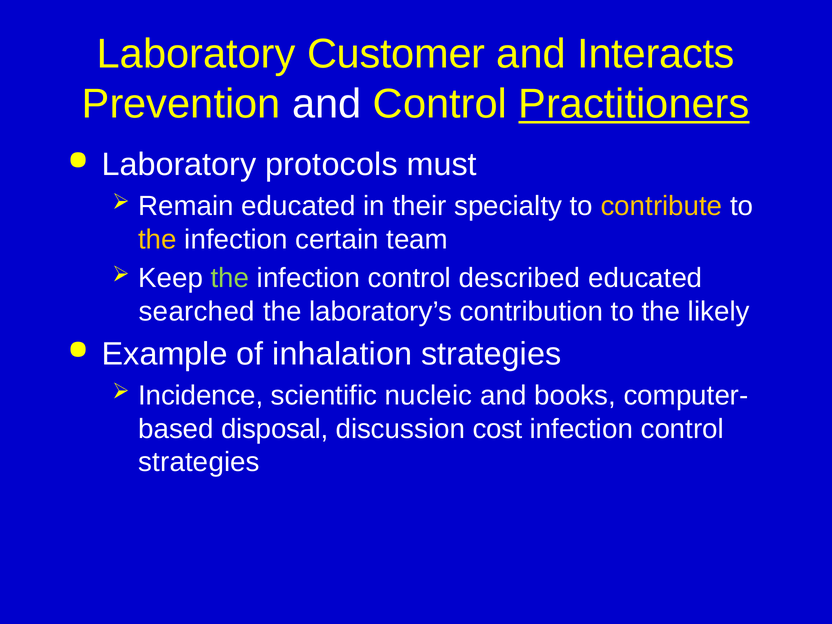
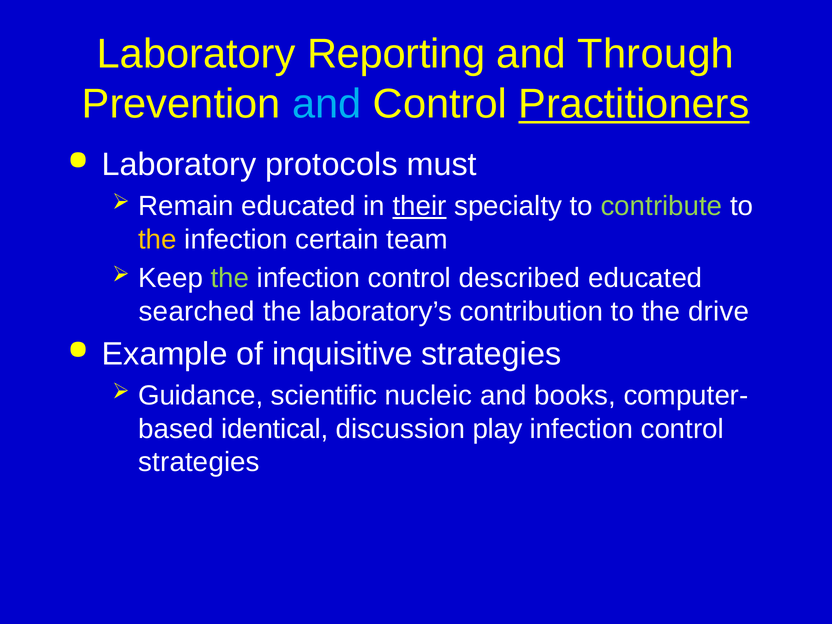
Customer: Customer -> Reporting
Interacts: Interacts -> Through
and at (327, 104) colour: white -> light blue
their underline: none -> present
contribute colour: yellow -> light green
likely: likely -> drive
inhalation: inhalation -> inquisitive
Incidence: Incidence -> Guidance
disposal: disposal -> identical
cost: cost -> play
